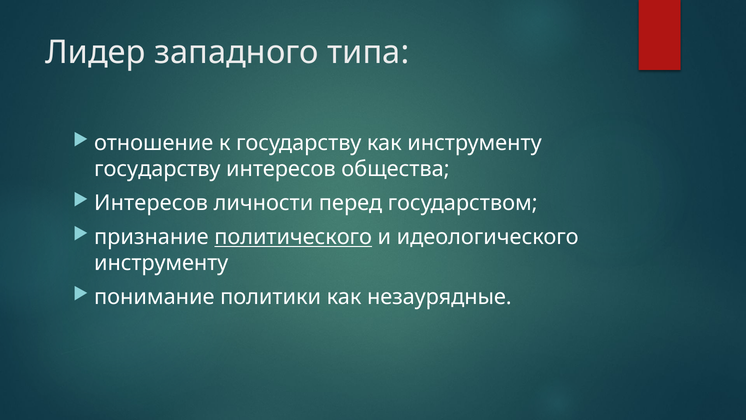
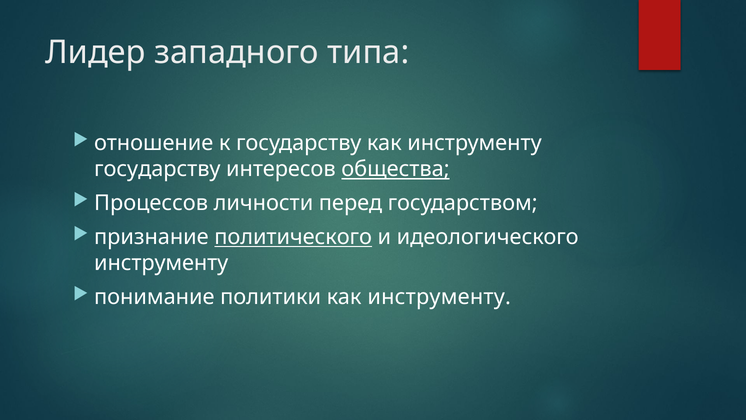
общества underline: none -> present
Интересов at (151, 203): Интересов -> Процессов
политики как незаурядные: незаурядные -> инструменту
